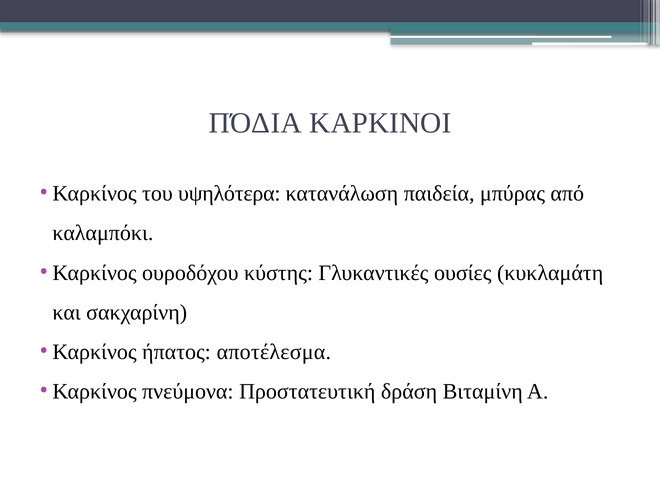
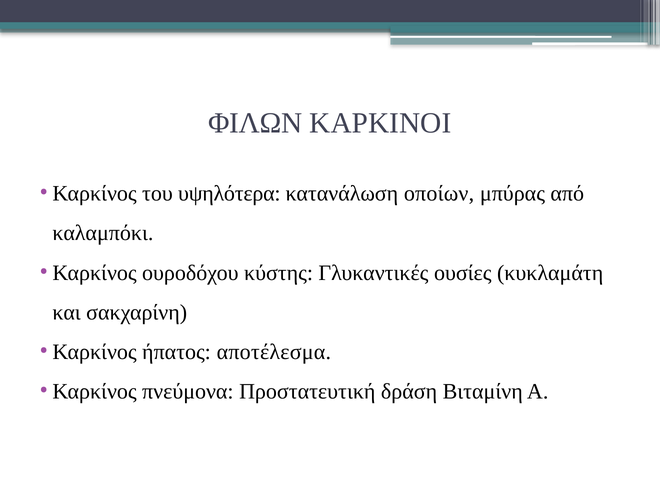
ΠΌΔΙΑ: ΠΌΔΙΑ -> ΦΙΛΩΝ
παιδεία: παιδεία -> οποίων
